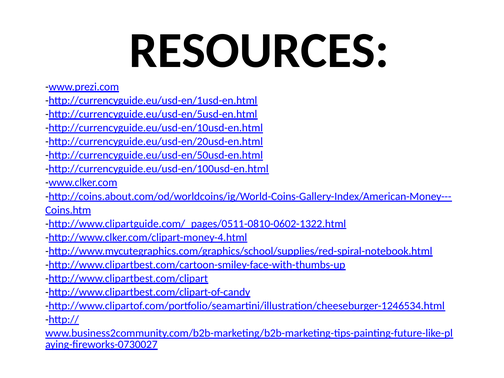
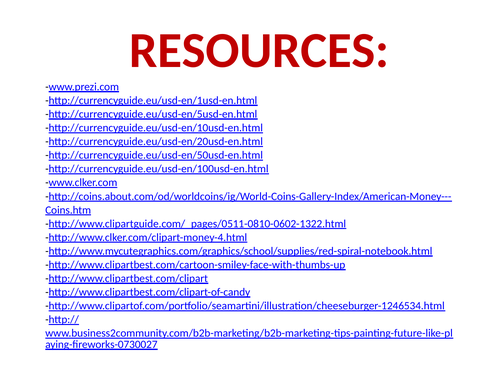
RESOURCES colour: black -> red
